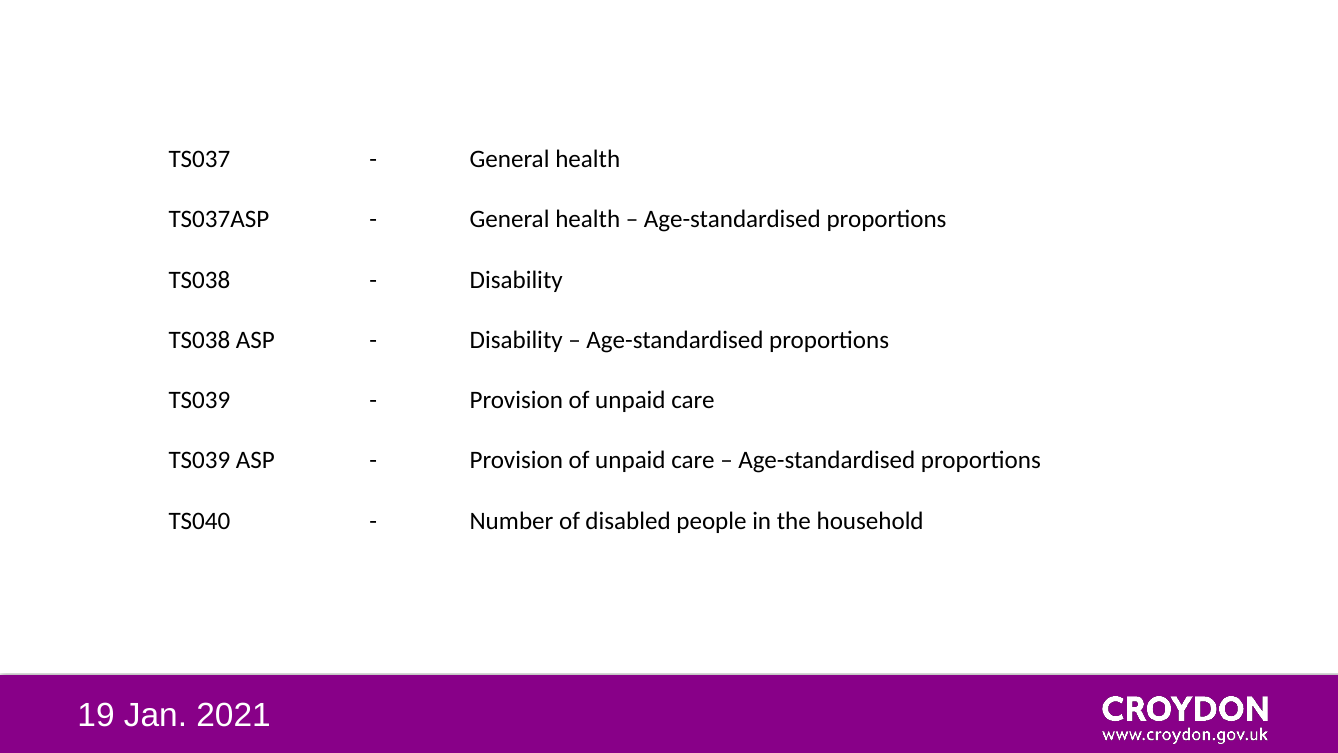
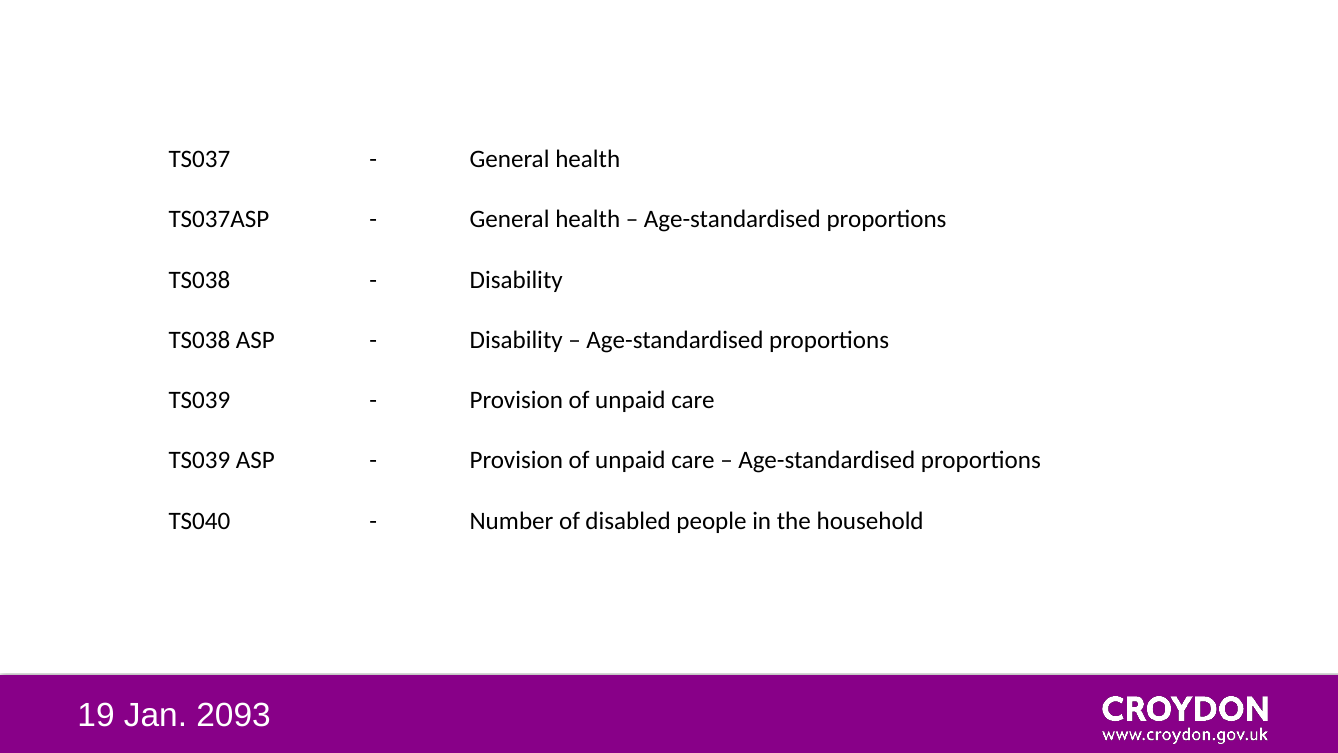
2021: 2021 -> 2093
